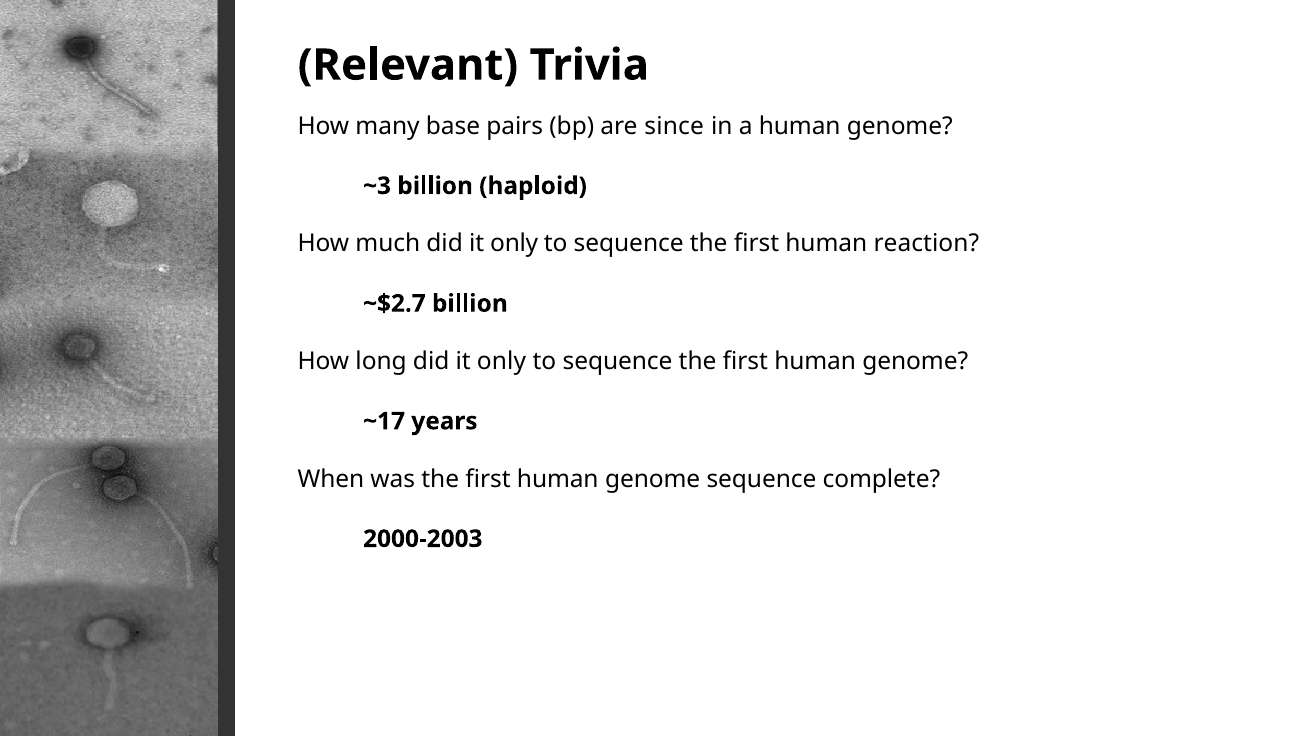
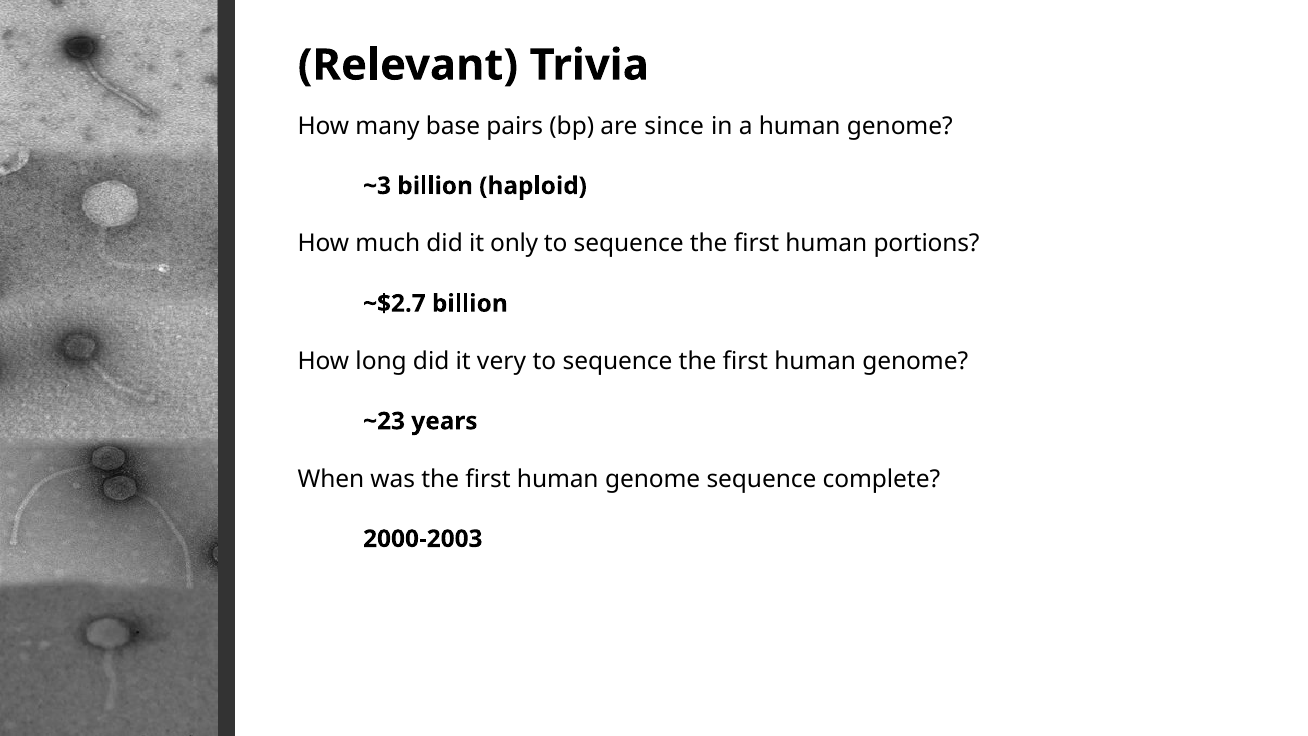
reaction: reaction -> portions
long did it only: only -> very
~17: ~17 -> ~23
